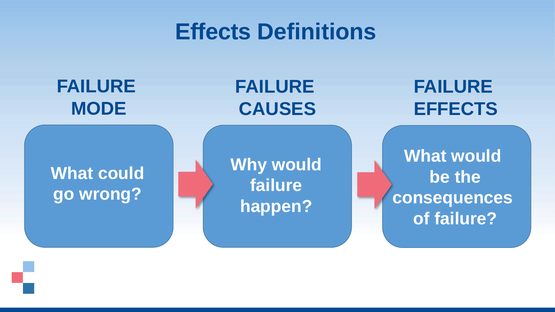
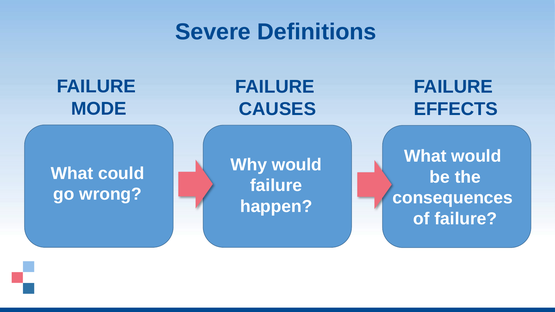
Effects at (213, 32): Effects -> Severe
